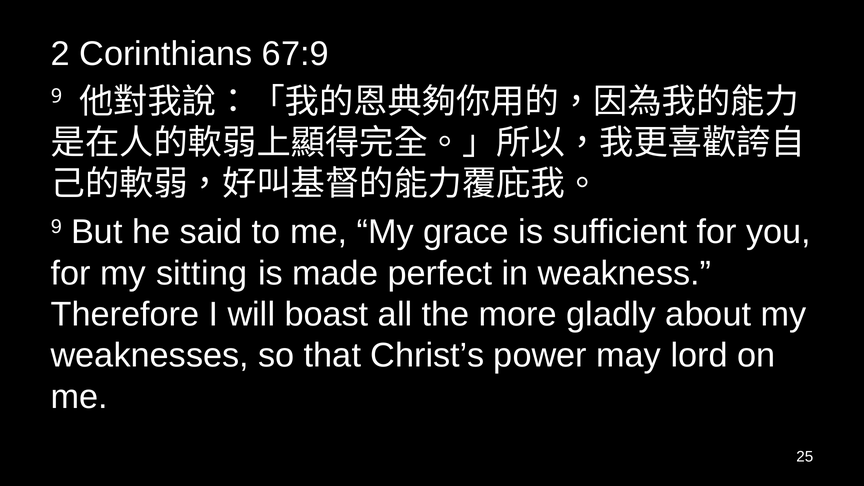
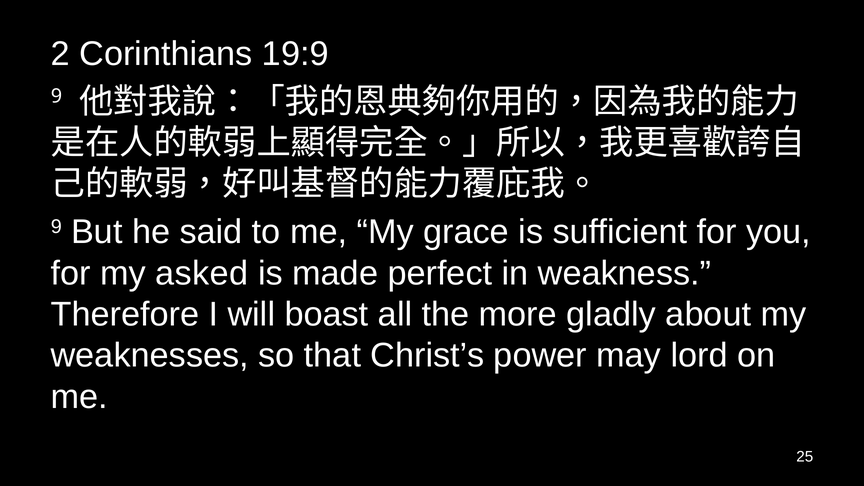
67:9: 67:9 -> 19:9
sitting: sitting -> asked
